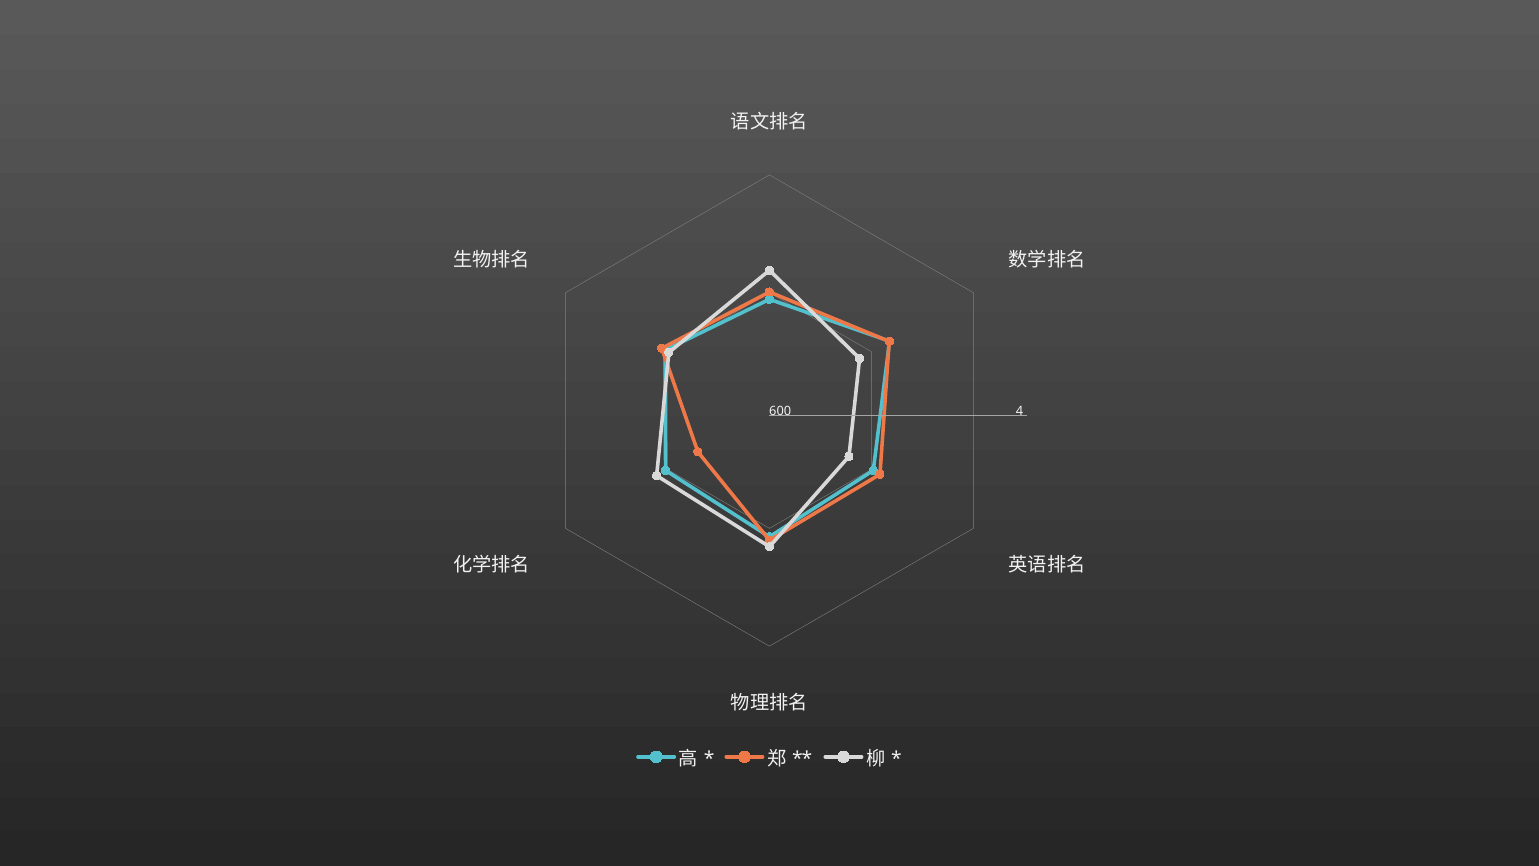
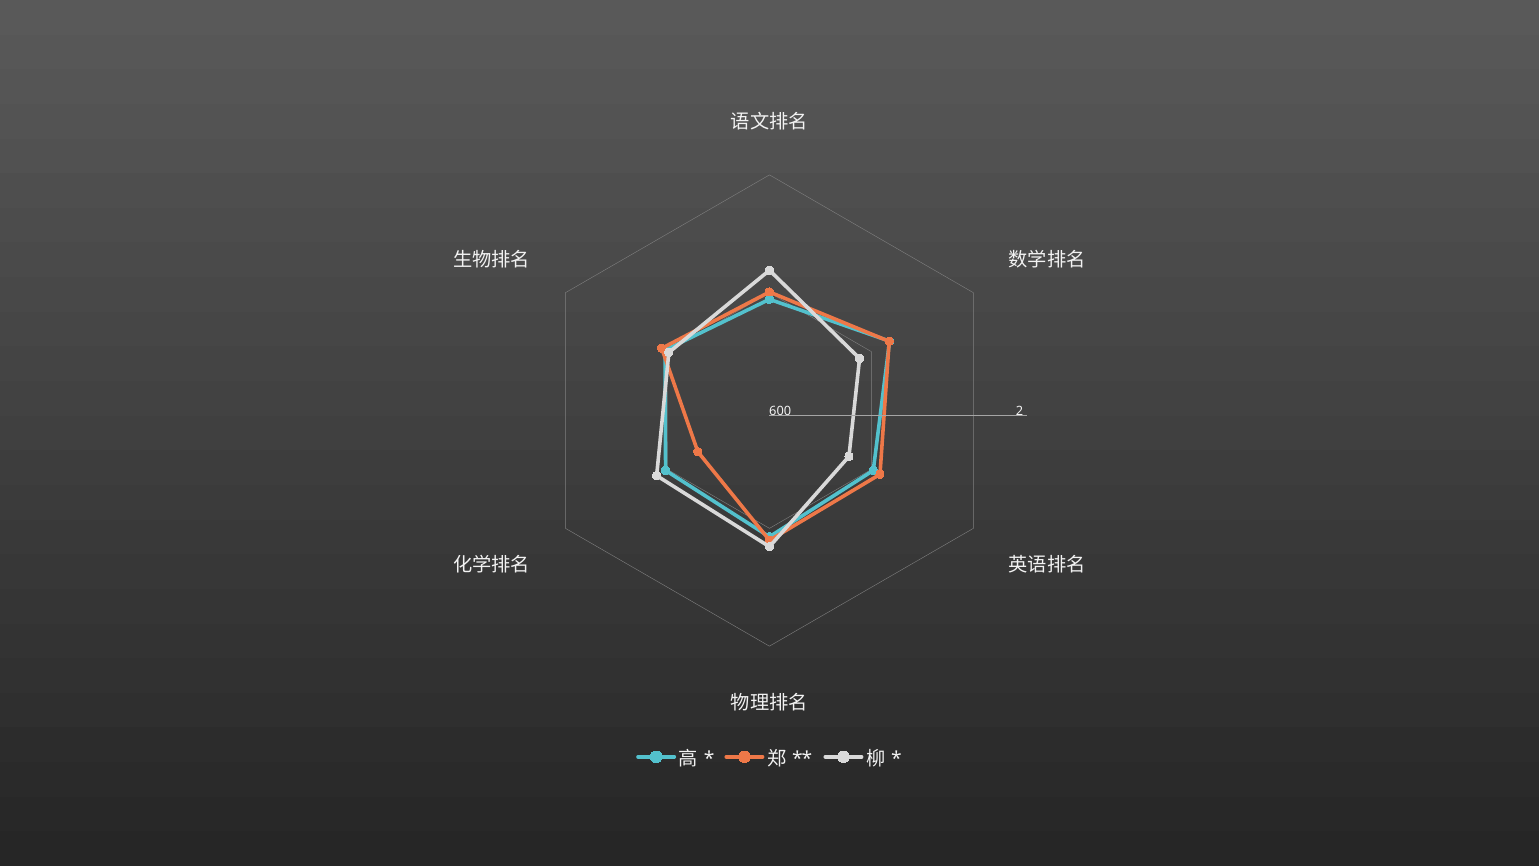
4: 4 -> 2
